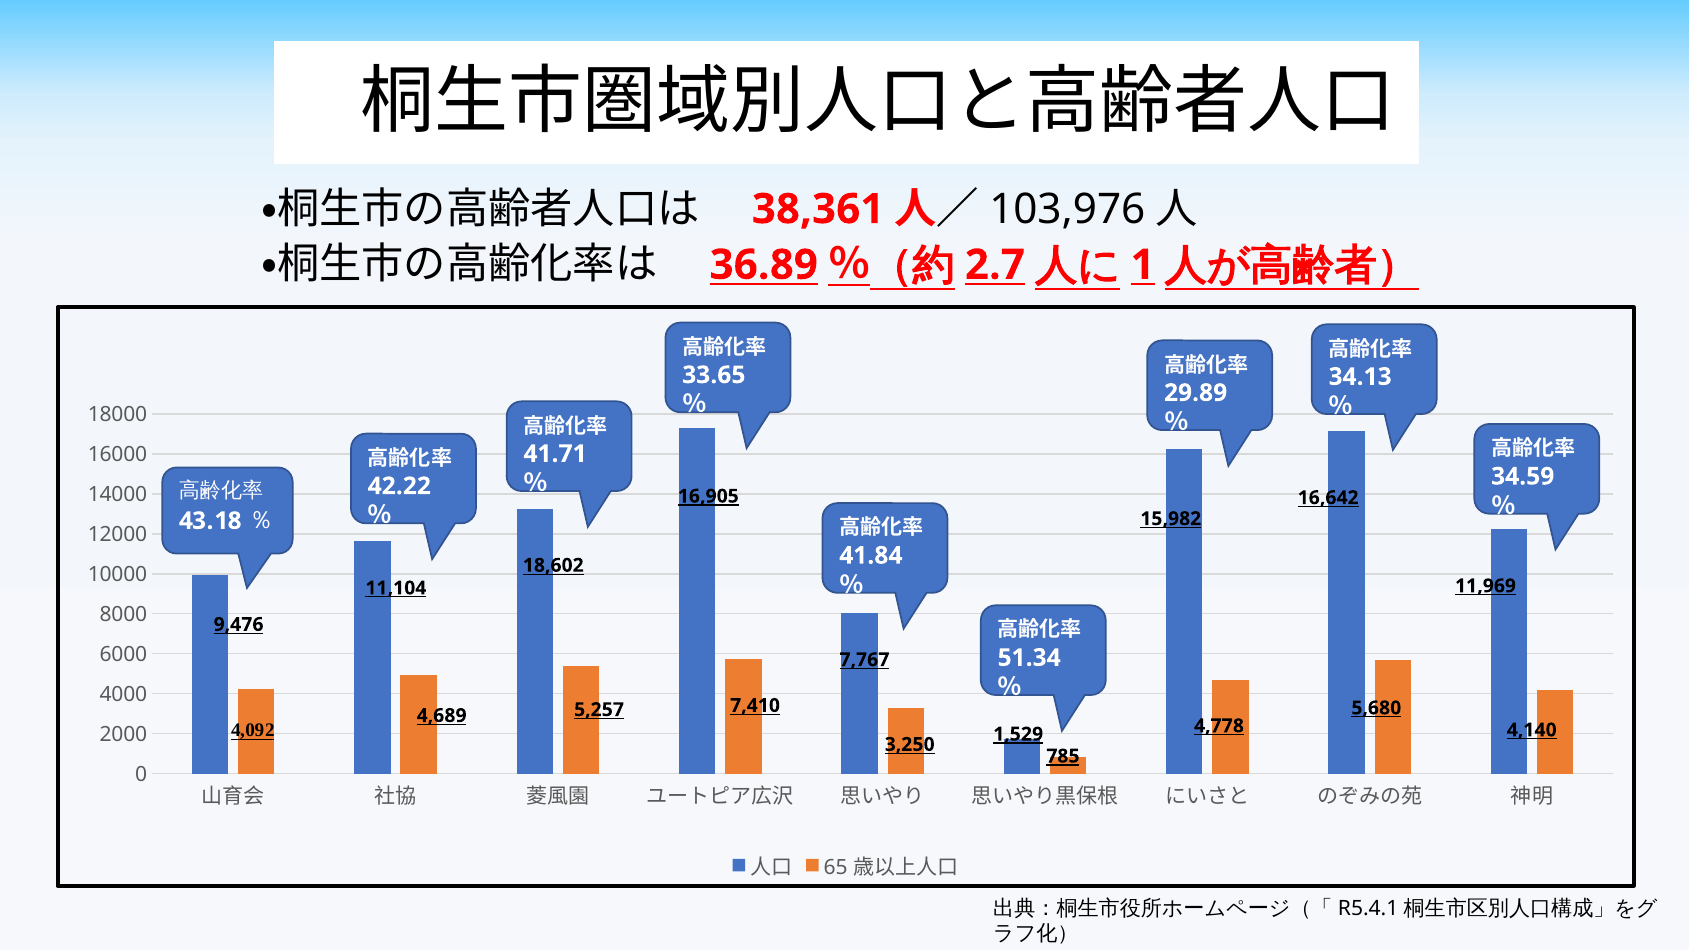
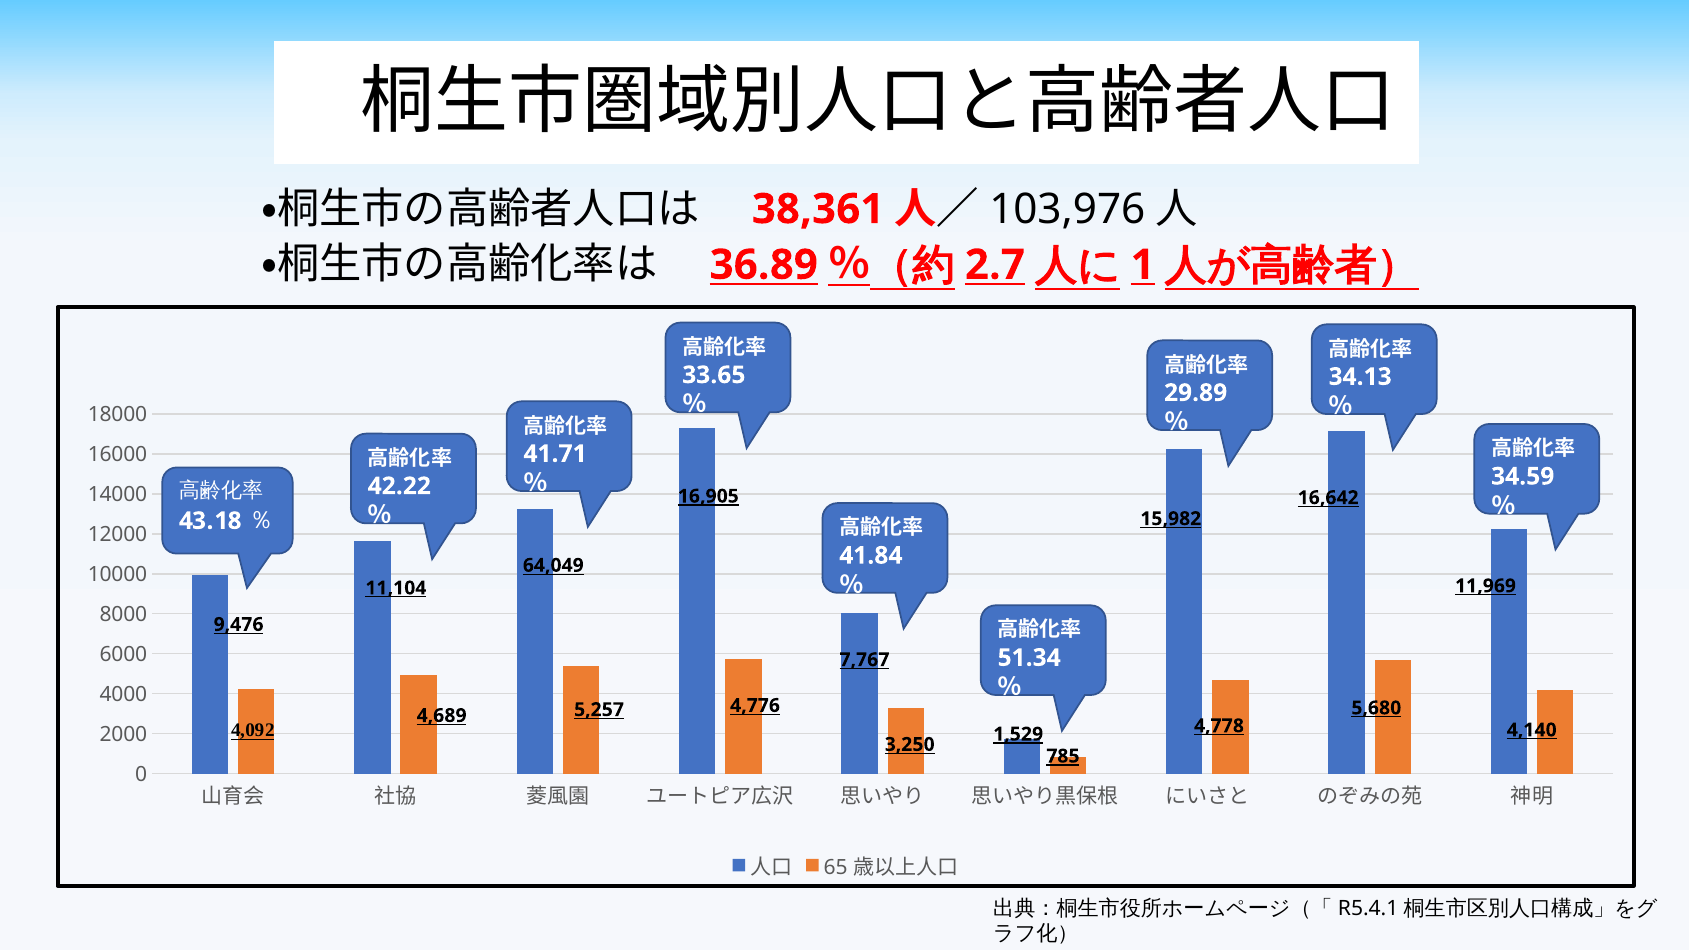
18,602: 18,602 -> 64,049
7,410: 7,410 -> 4,776
